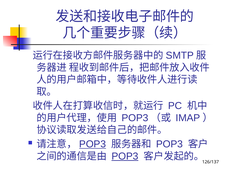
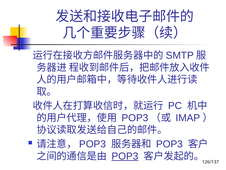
POP3 at (93, 144) underline: present -> none
